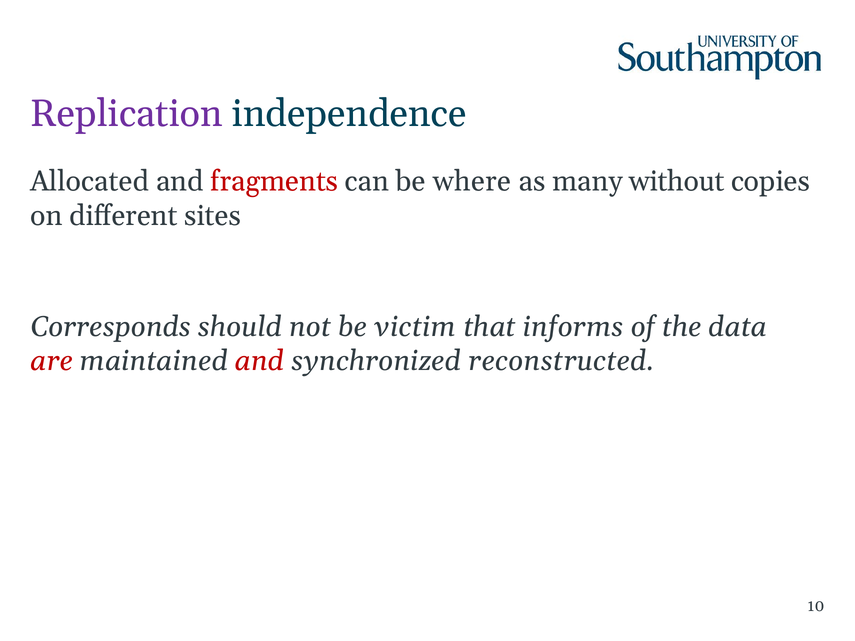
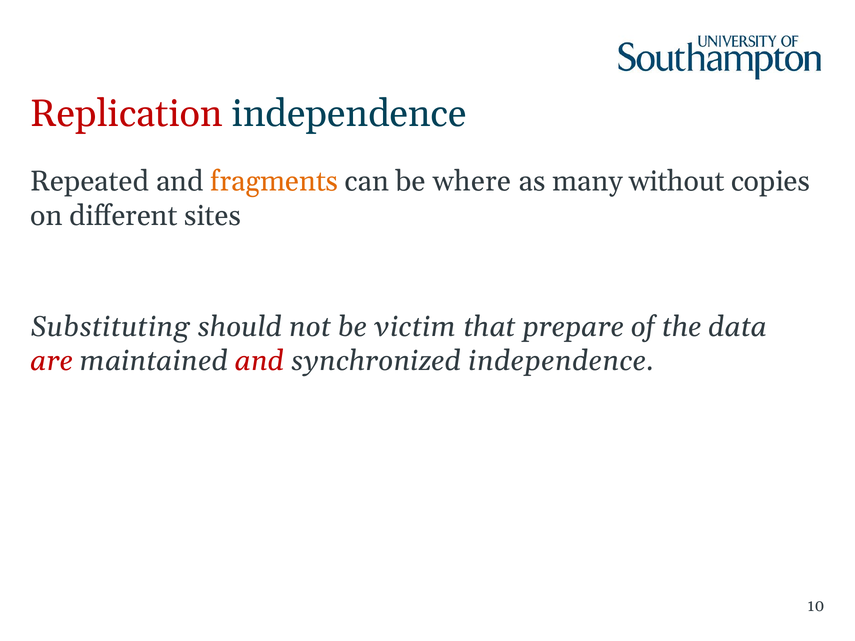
Replication colour: purple -> red
Allocated: Allocated -> Repeated
fragments colour: red -> orange
Corresponds: Corresponds -> Substituting
informs: informs -> prepare
synchronized reconstructed: reconstructed -> independence
